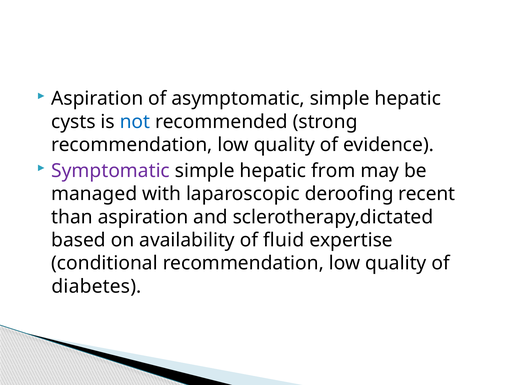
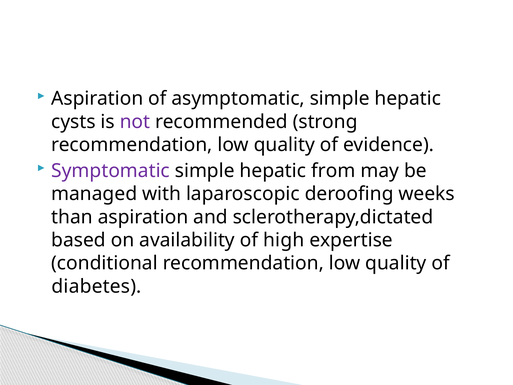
not colour: blue -> purple
recent: recent -> weeks
fluid: fluid -> high
